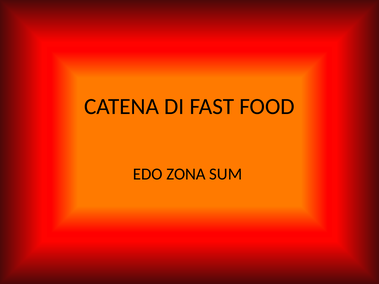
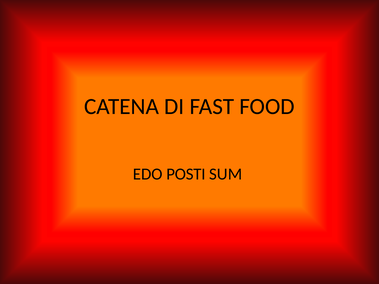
ZONA: ZONA -> POSTI
